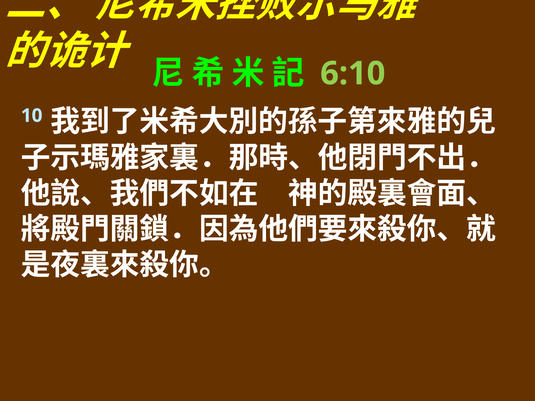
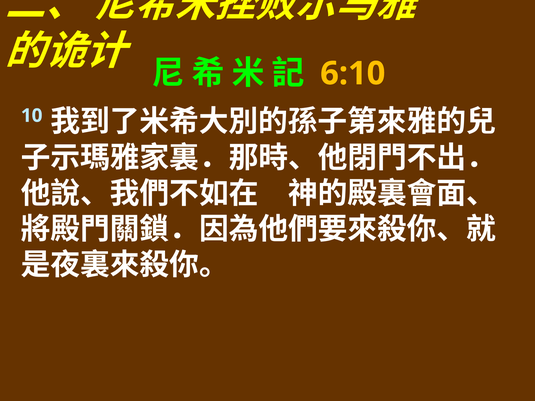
6:10 colour: light green -> yellow
